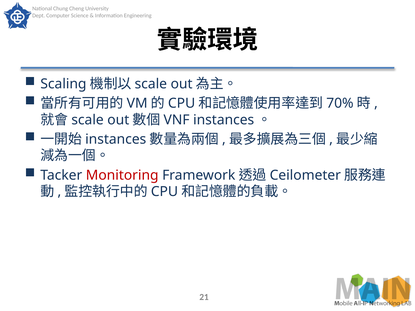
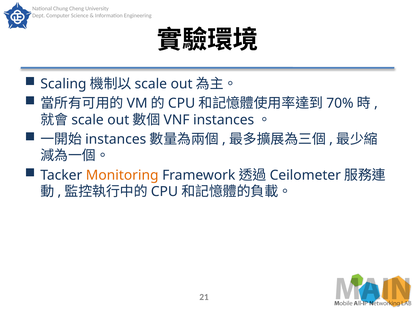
Monitoring colour: red -> orange
